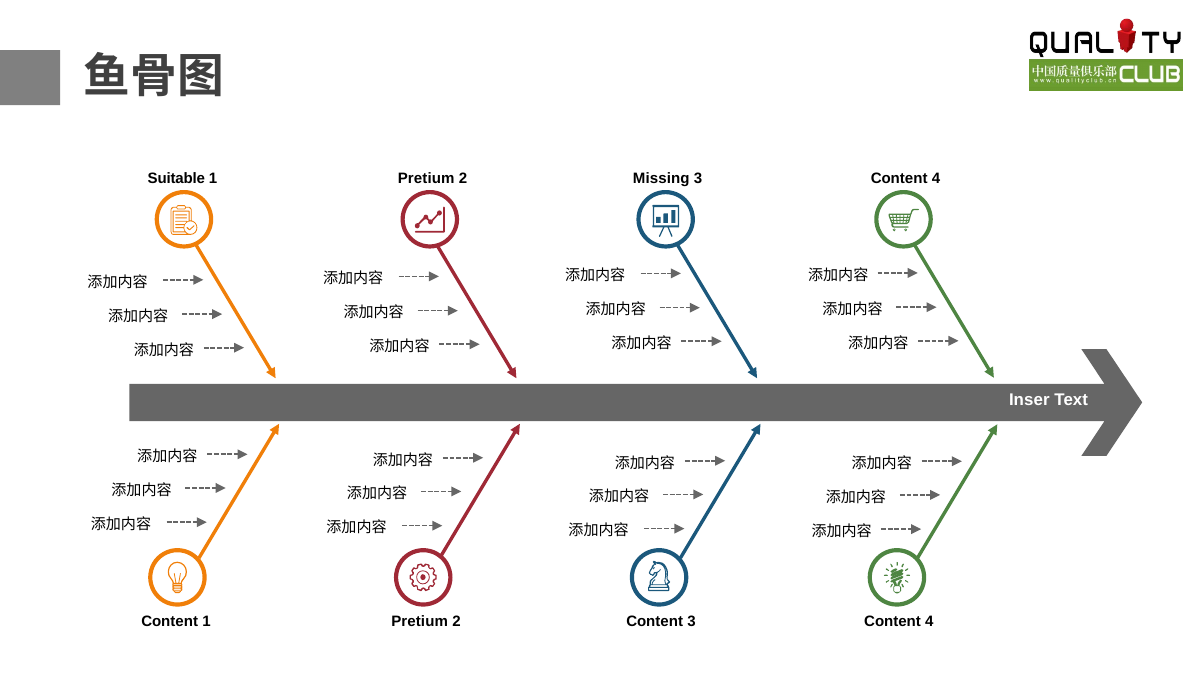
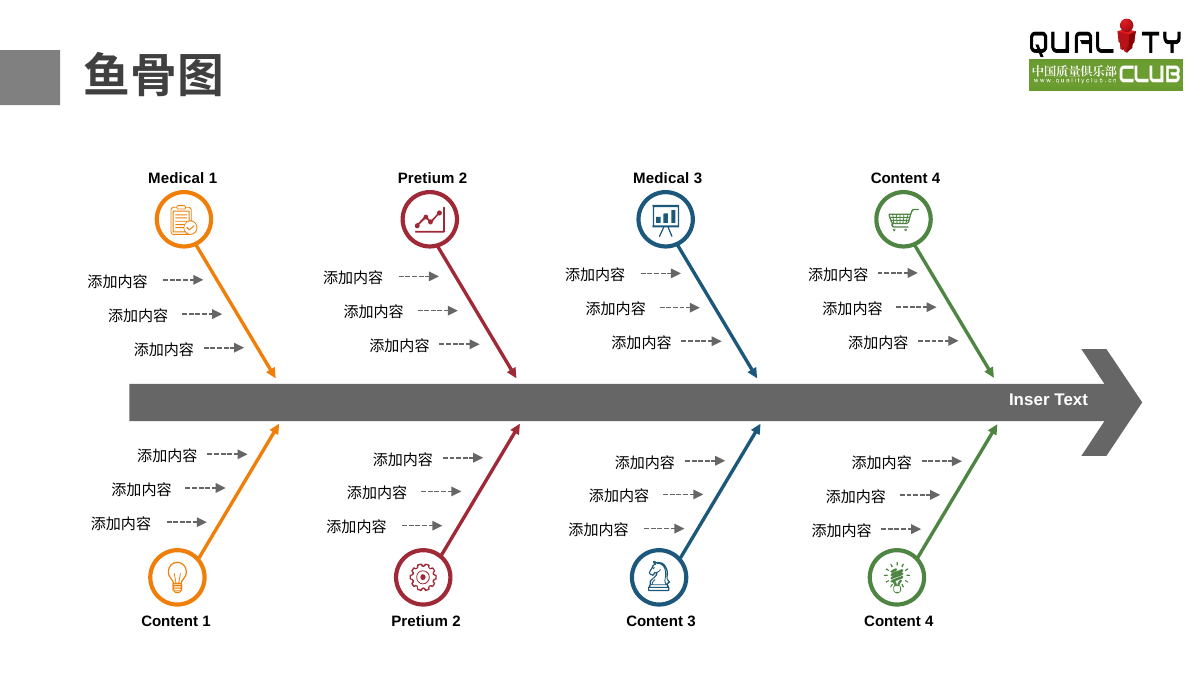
Suitable at (176, 178): Suitable -> Medical
Missing at (661, 178): Missing -> Medical
